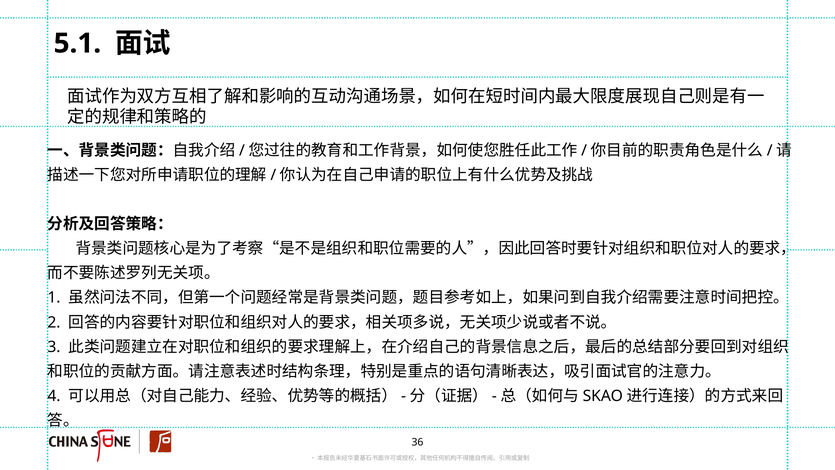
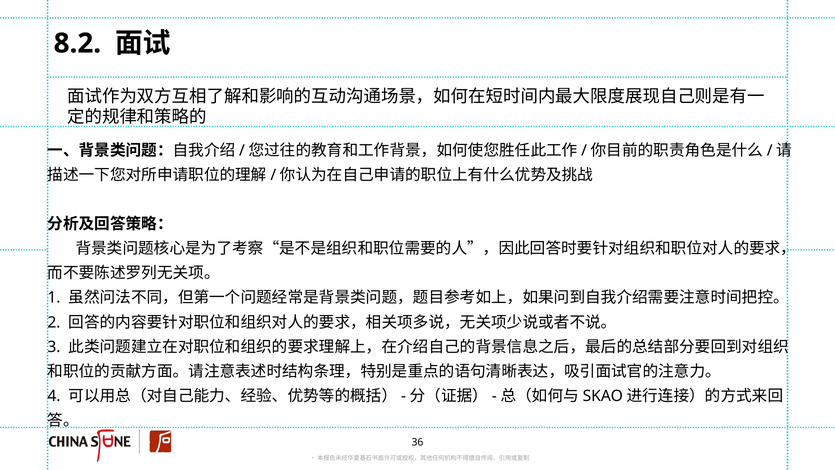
5.1: 5.1 -> 8.2
